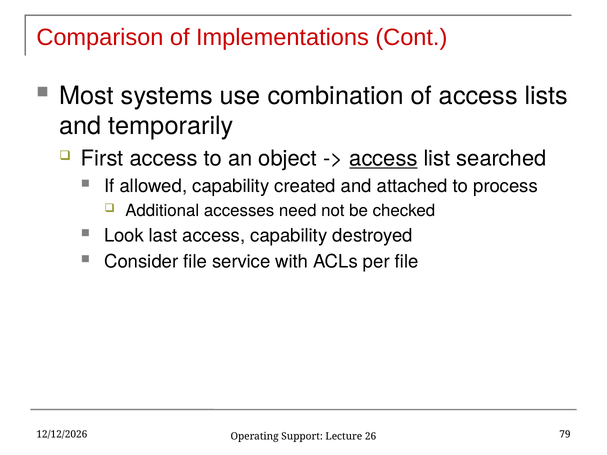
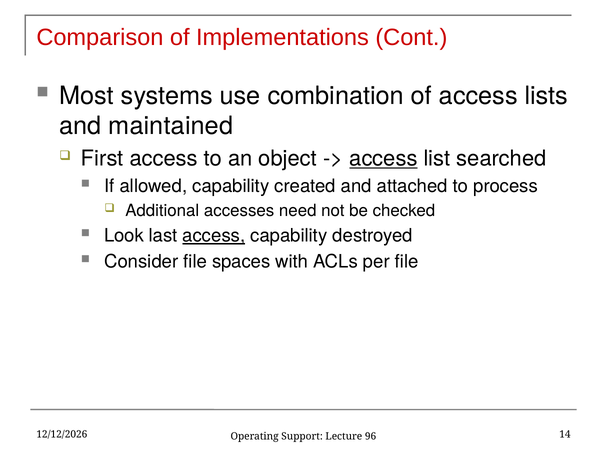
temporarily: temporarily -> maintained
access at (214, 236) underline: none -> present
service: service -> spaces
79: 79 -> 14
26: 26 -> 96
